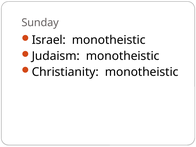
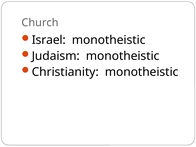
Sunday: Sunday -> Church
